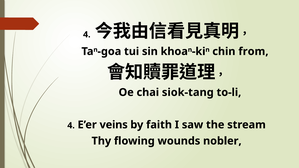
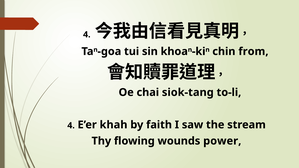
veins: veins -> khah
nobler: nobler -> power
